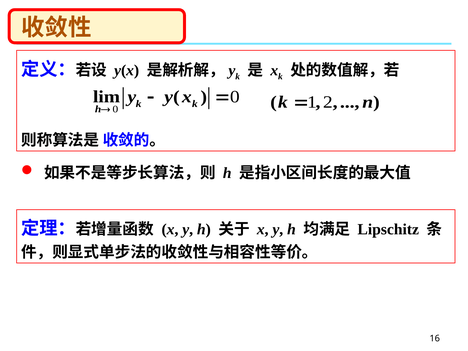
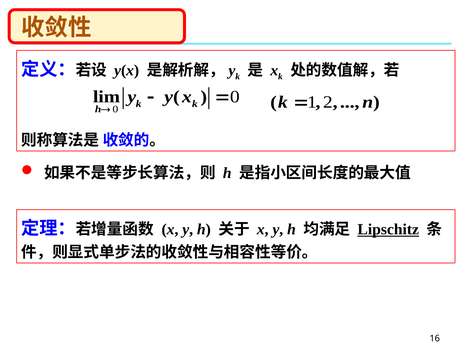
Lipschitz underline: none -> present
